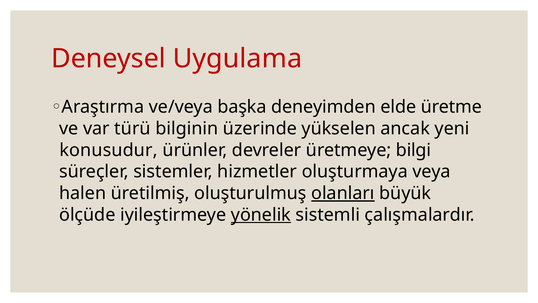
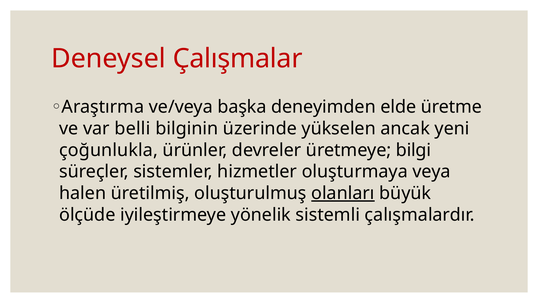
Uygulama: Uygulama -> Çalışmalar
türü: türü -> belli
konusudur: konusudur -> çoğunlukla
yönelik underline: present -> none
